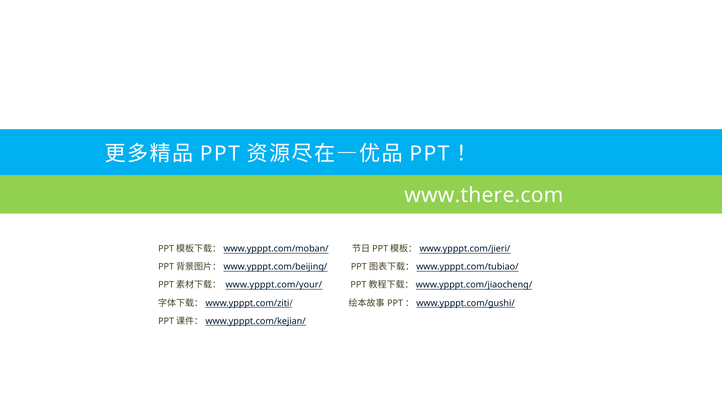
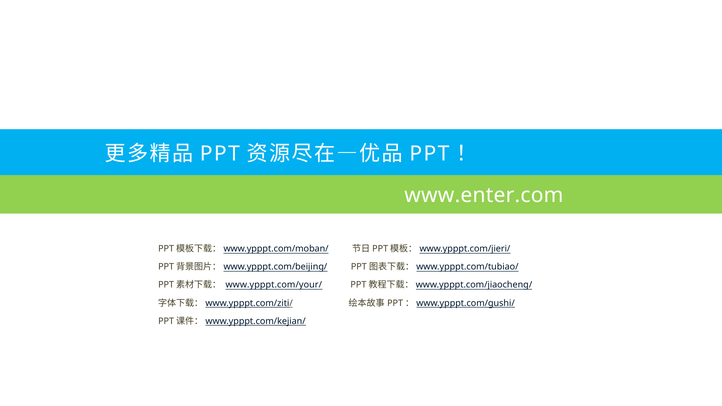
www.there.com: www.there.com -> www.enter.com
